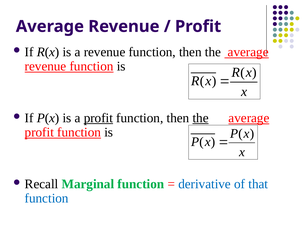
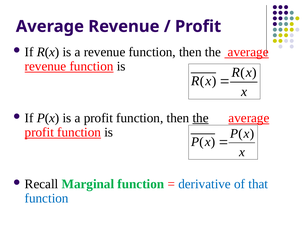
profit at (98, 118) underline: present -> none
